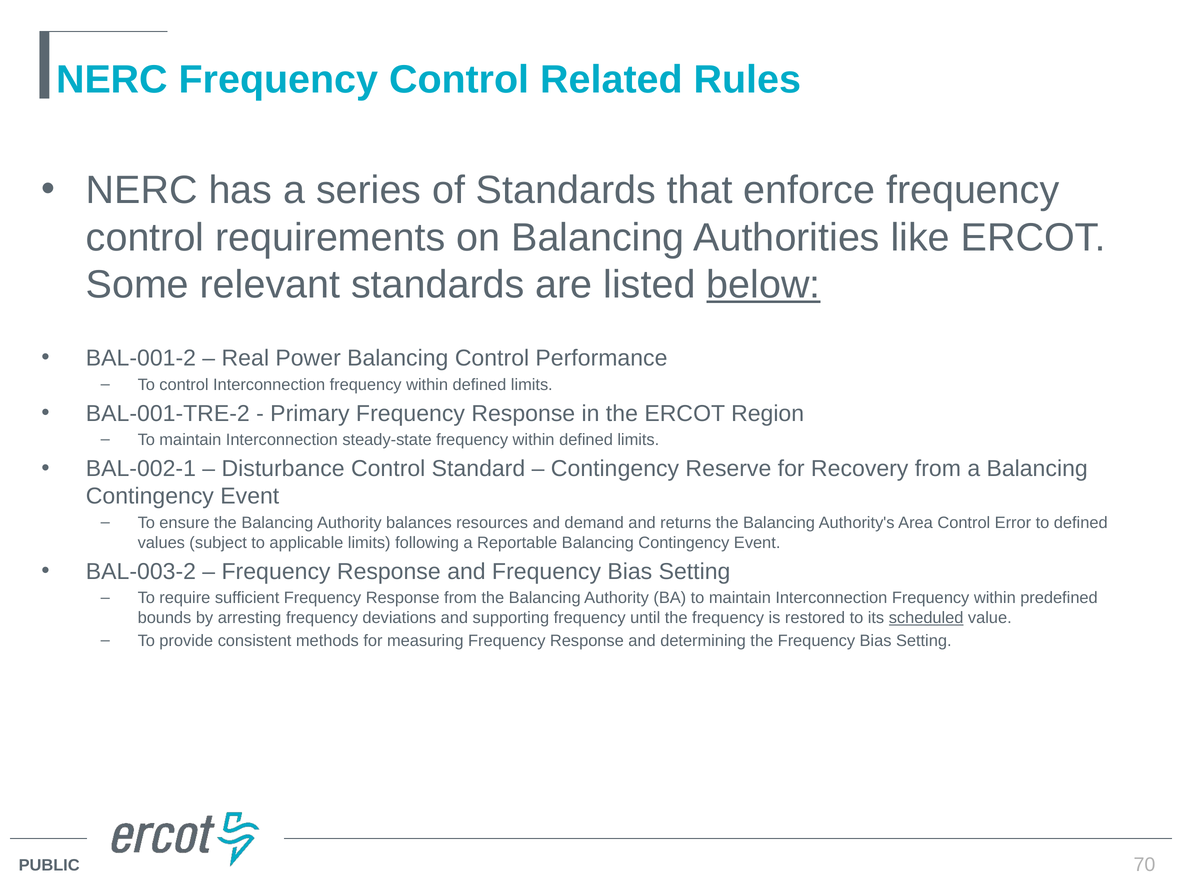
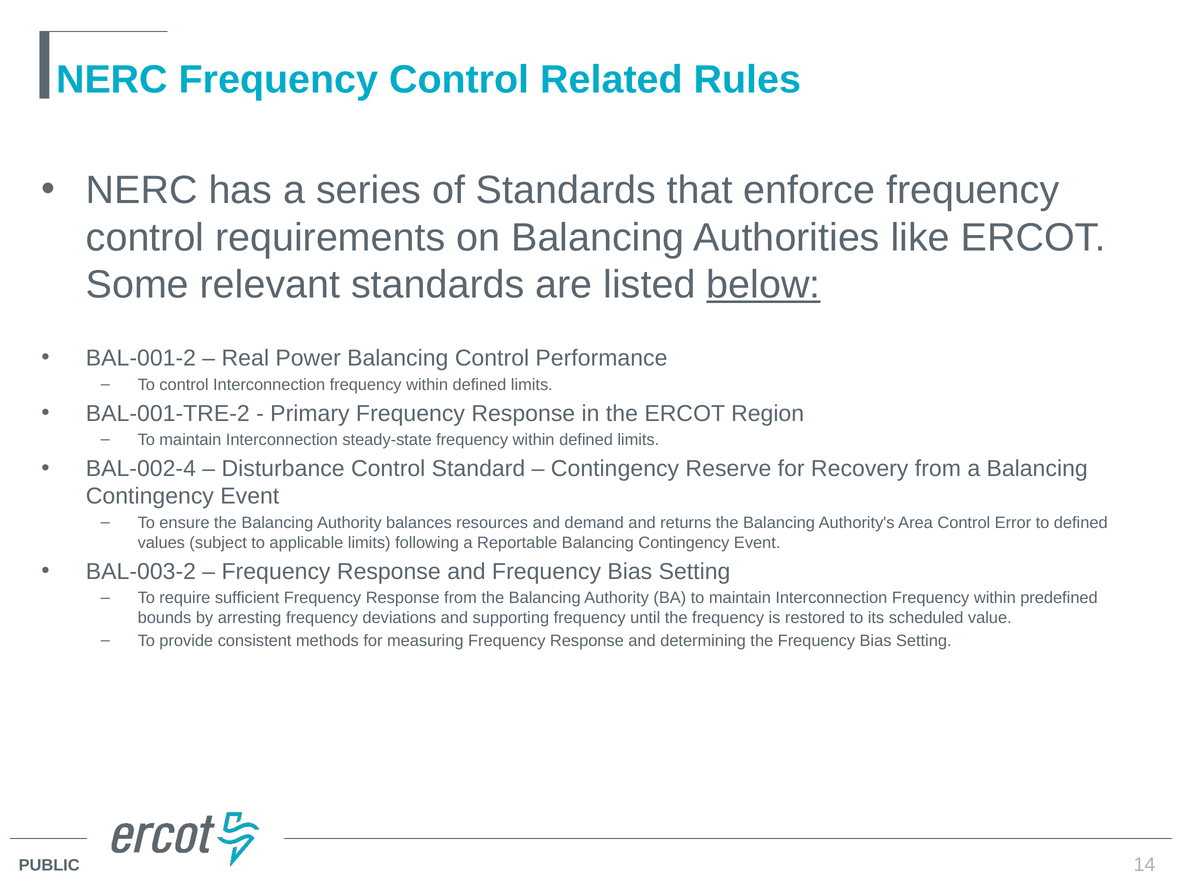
BAL-002-1: BAL-002-1 -> BAL-002-4
scheduled underline: present -> none
70: 70 -> 14
